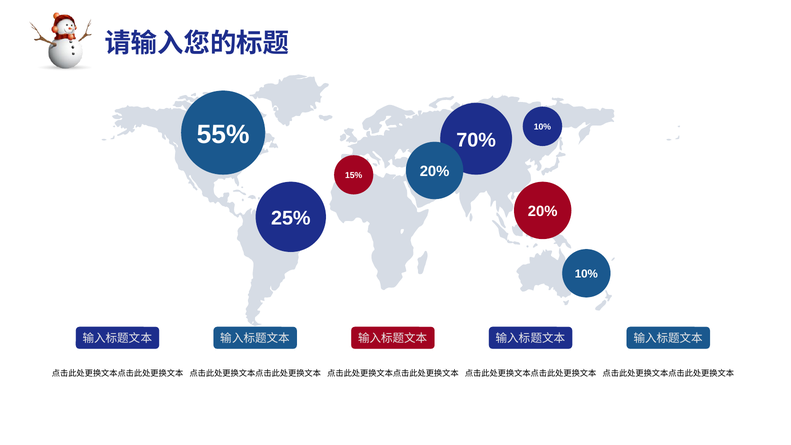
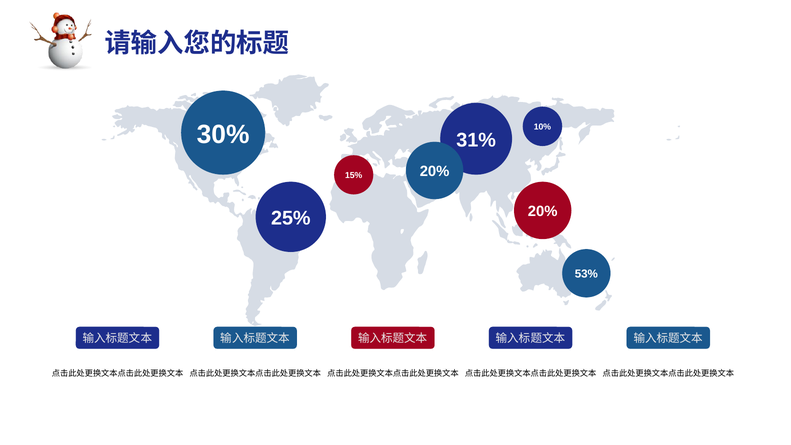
55%: 55% -> 30%
70%: 70% -> 31%
10% at (586, 274): 10% -> 53%
